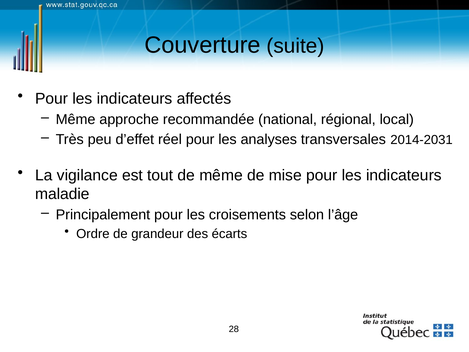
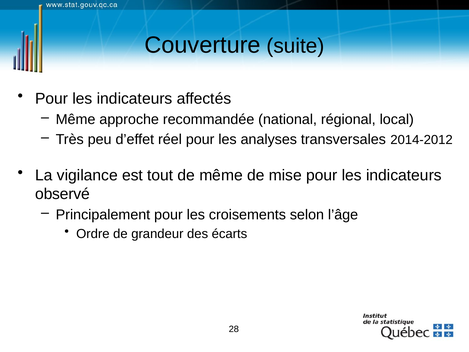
2014-2031: 2014-2031 -> 2014-2012
maladie: maladie -> observé
